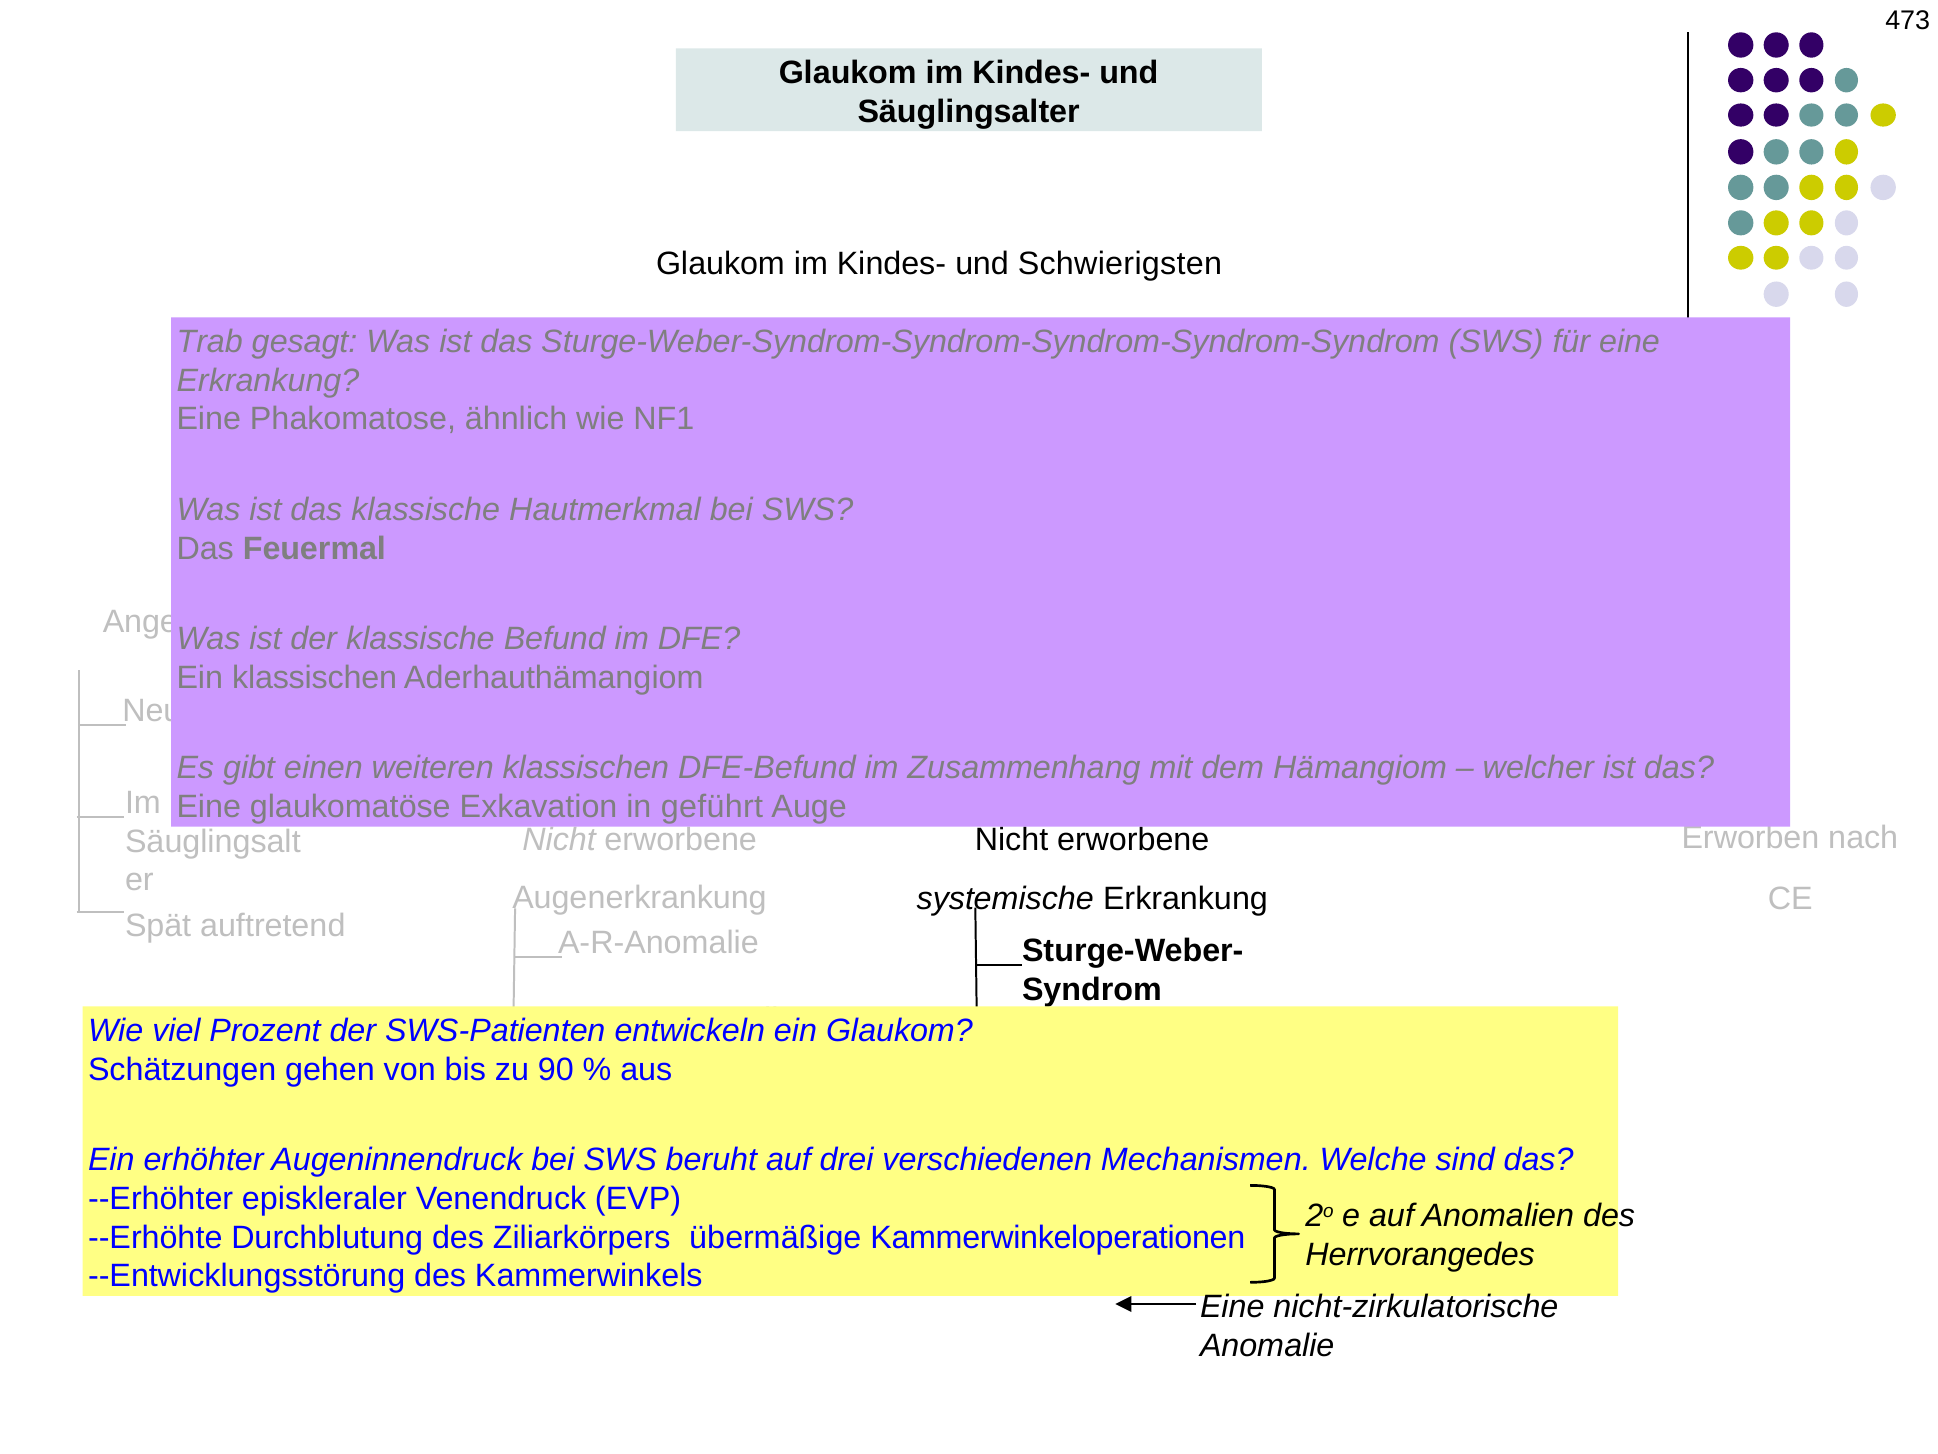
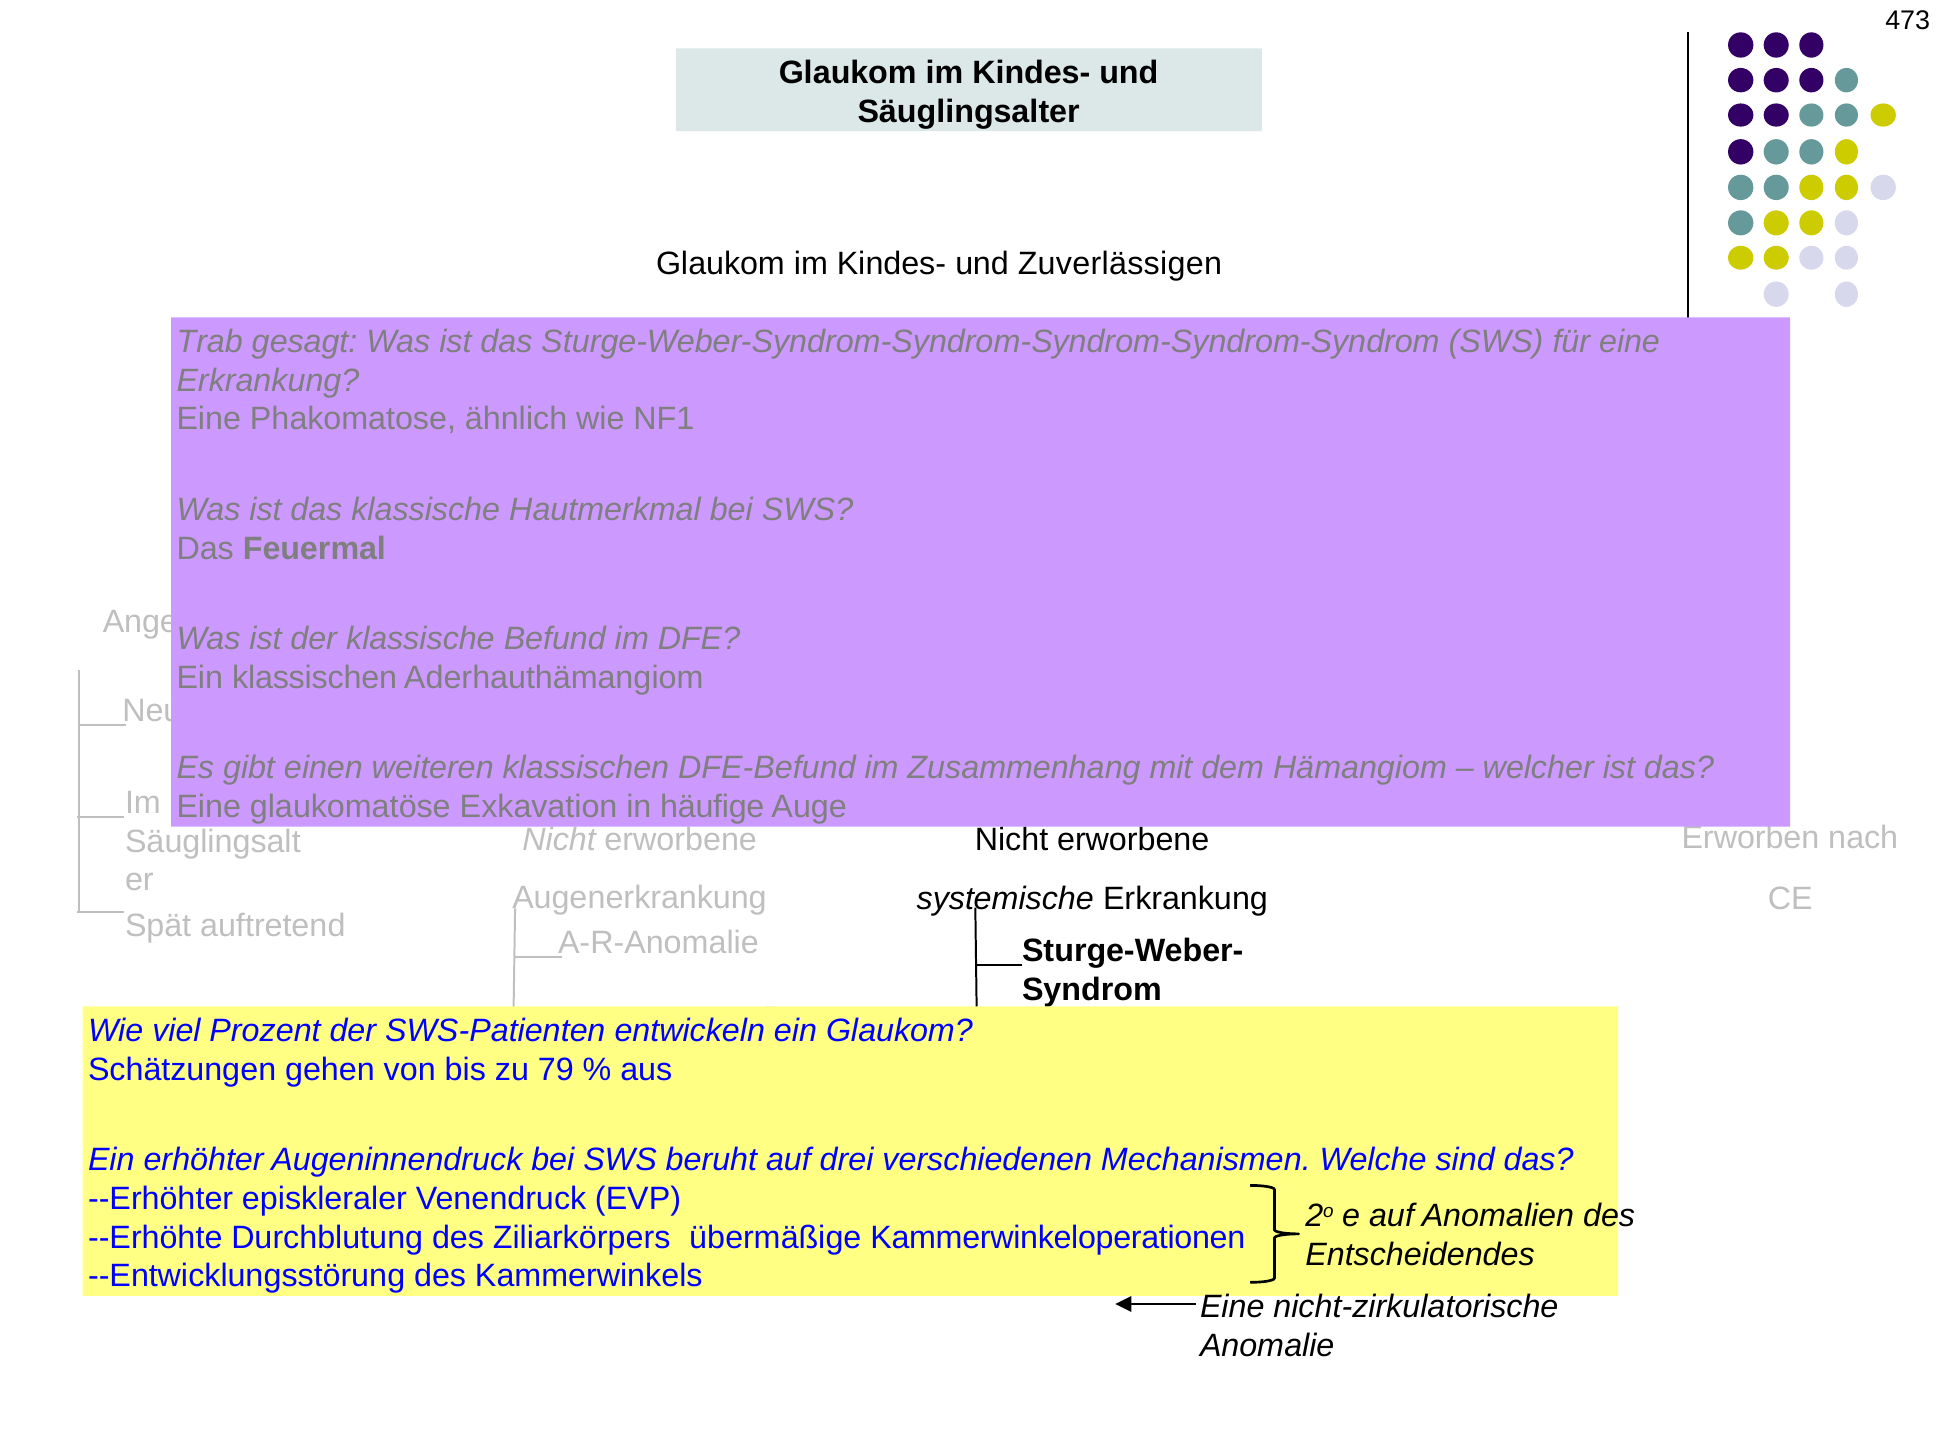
Schwierigsten: Schwierigsten -> Zuverlässigen
geführt: geführt -> häufige
90: 90 -> 79
Herrvorangedes: Herrvorangedes -> Entscheidendes
